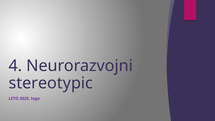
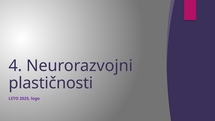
stereotypic: stereotypic -> plastičnosti
